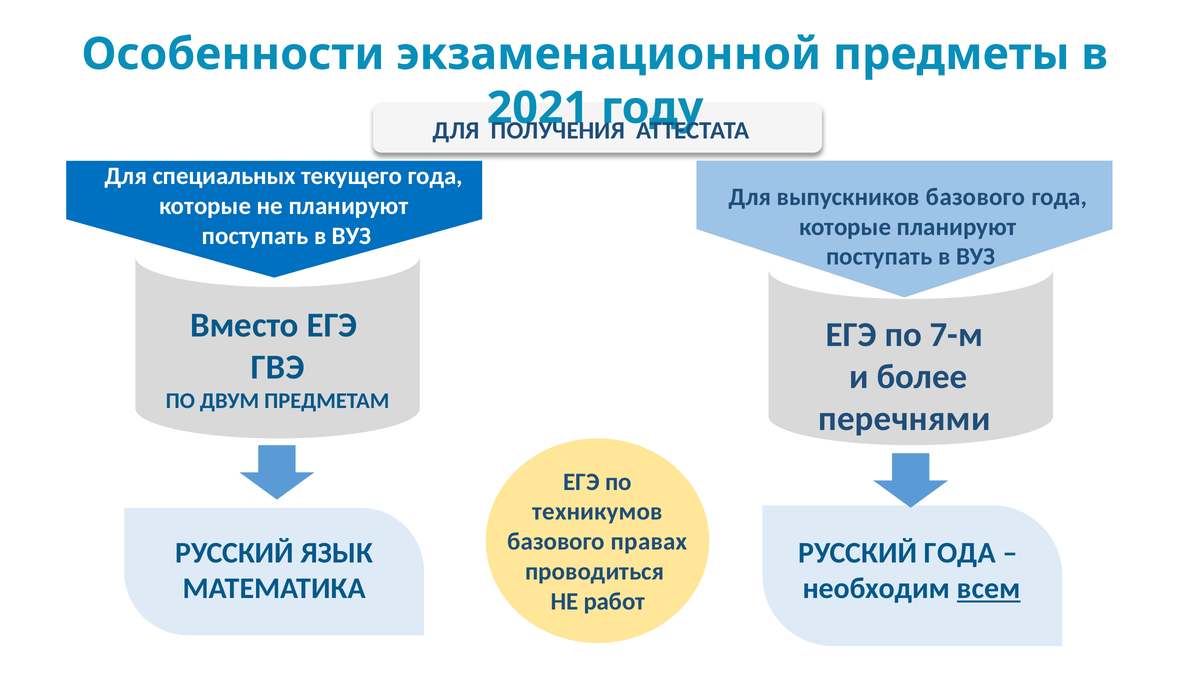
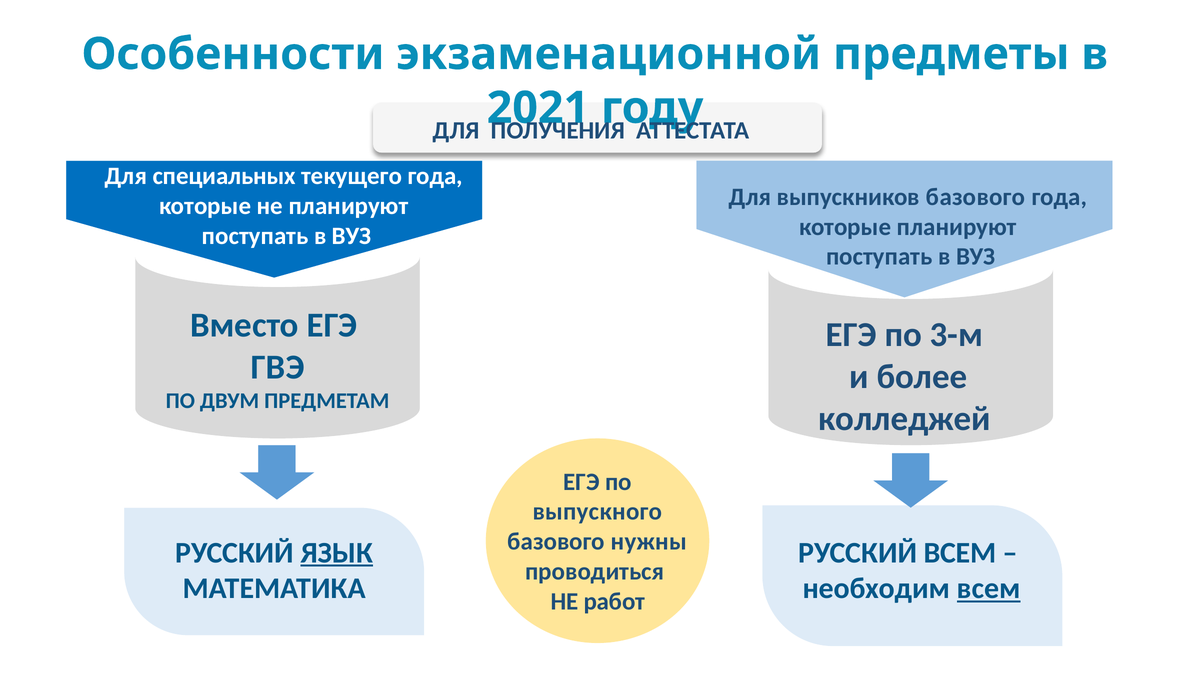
7-м: 7-м -> 3-м
перечнями: перечнями -> колледжей
техникумов: техникумов -> выпускного
правах: правах -> нужны
ЯЗЫК underline: none -> present
РУССКИЙ ГОДА: ГОДА -> ВСЕМ
